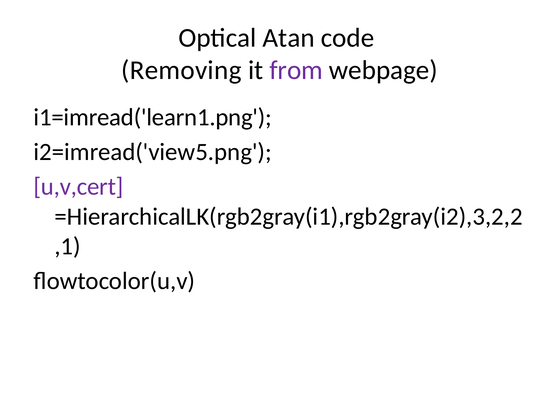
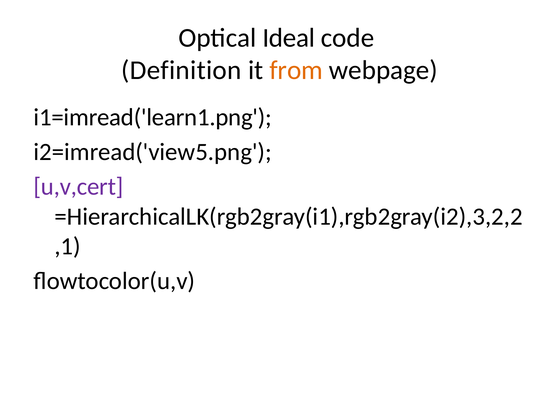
Atan: Atan -> Ideal
Removing: Removing -> Definition
from colour: purple -> orange
